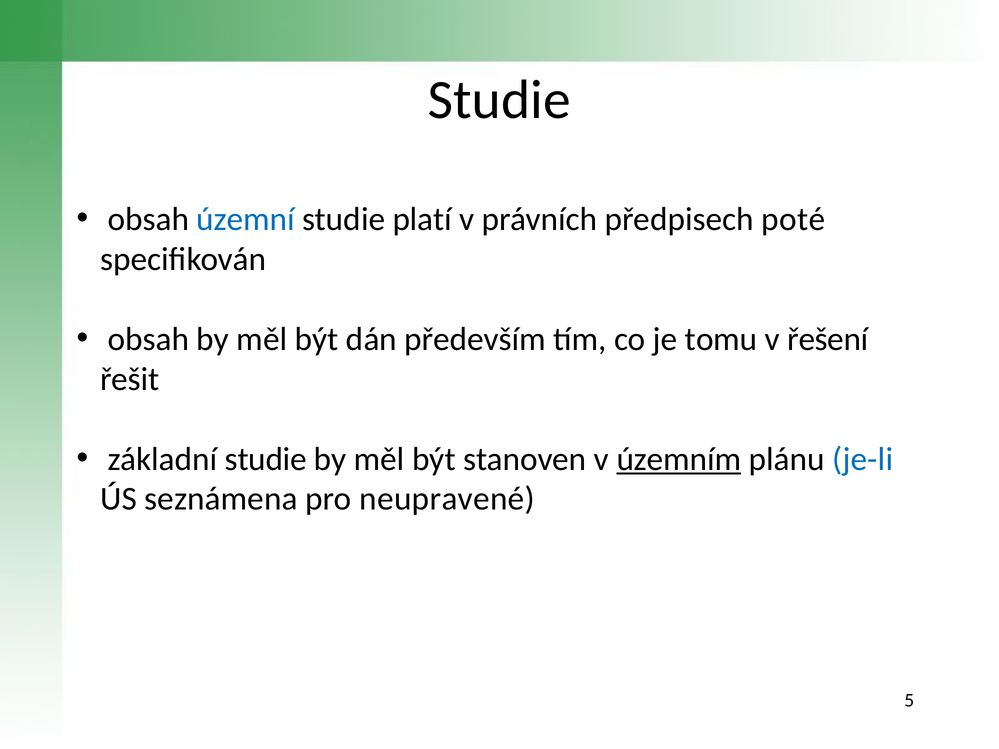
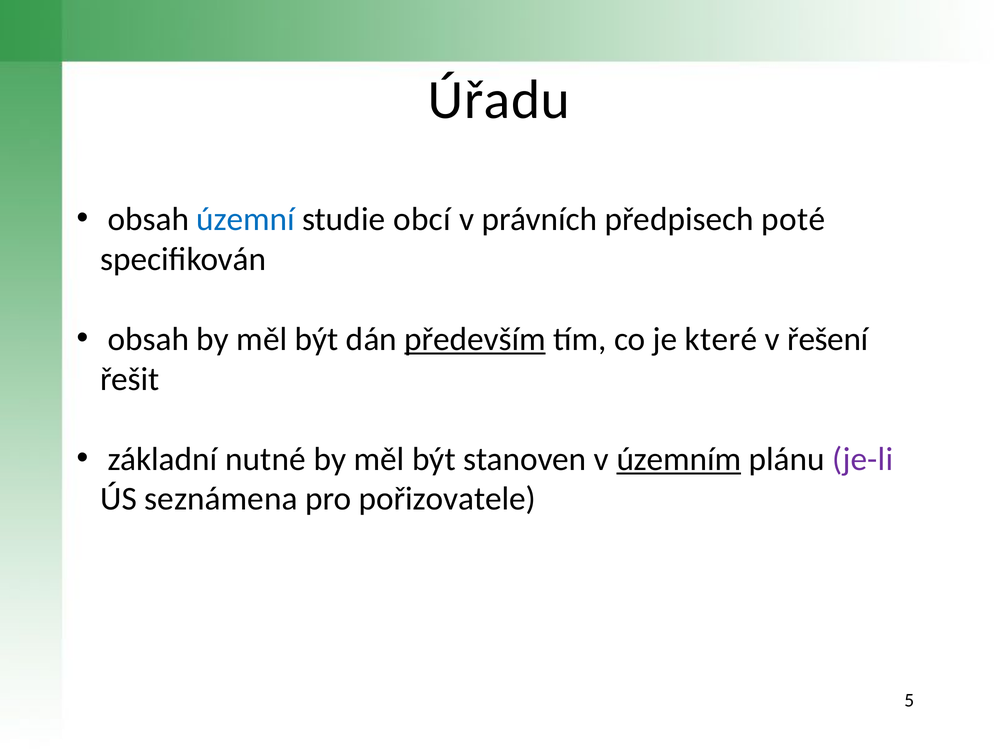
Studie at (499, 100): Studie -> Úřadu
platí: platí -> obcí
především underline: none -> present
tomu: tomu -> které
základní studie: studie -> nutné
je-li colour: blue -> purple
neupravené: neupravené -> pořizovatele
